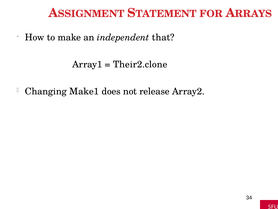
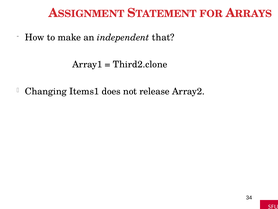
Their2.clone: Their2.clone -> Third2.clone
Make1: Make1 -> Items1
